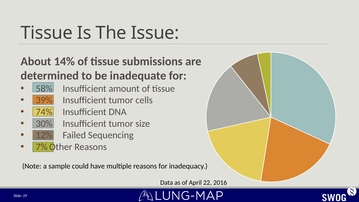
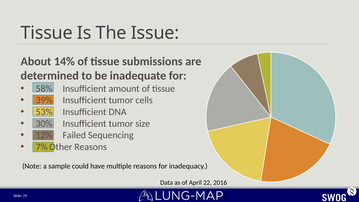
74%: 74% -> 53%
